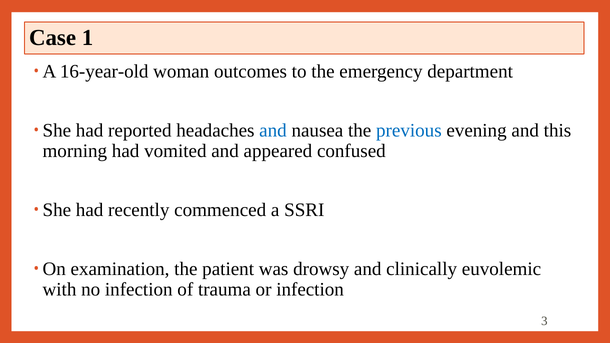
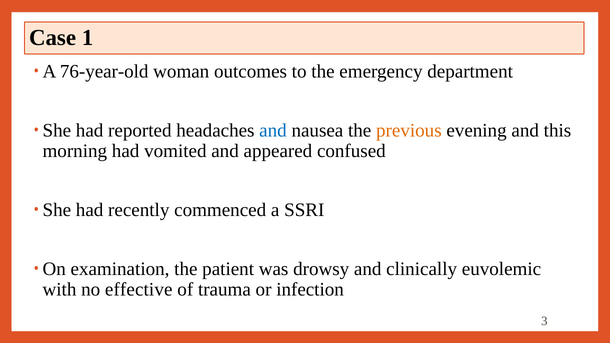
16-year-old: 16-year-old -> 76-year-old
previous colour: blue -> orange
no infection: infection -> effective
